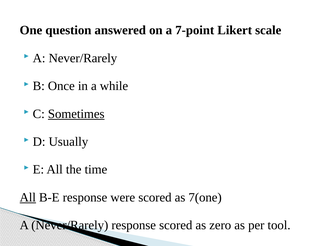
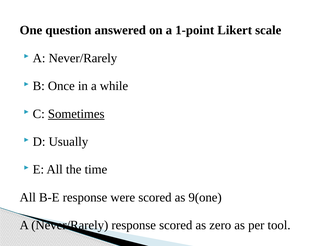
7-point: 7-point -> 1-point
All at (28, 197) underline: present -> none
7(one: 7(one -> 9(one
